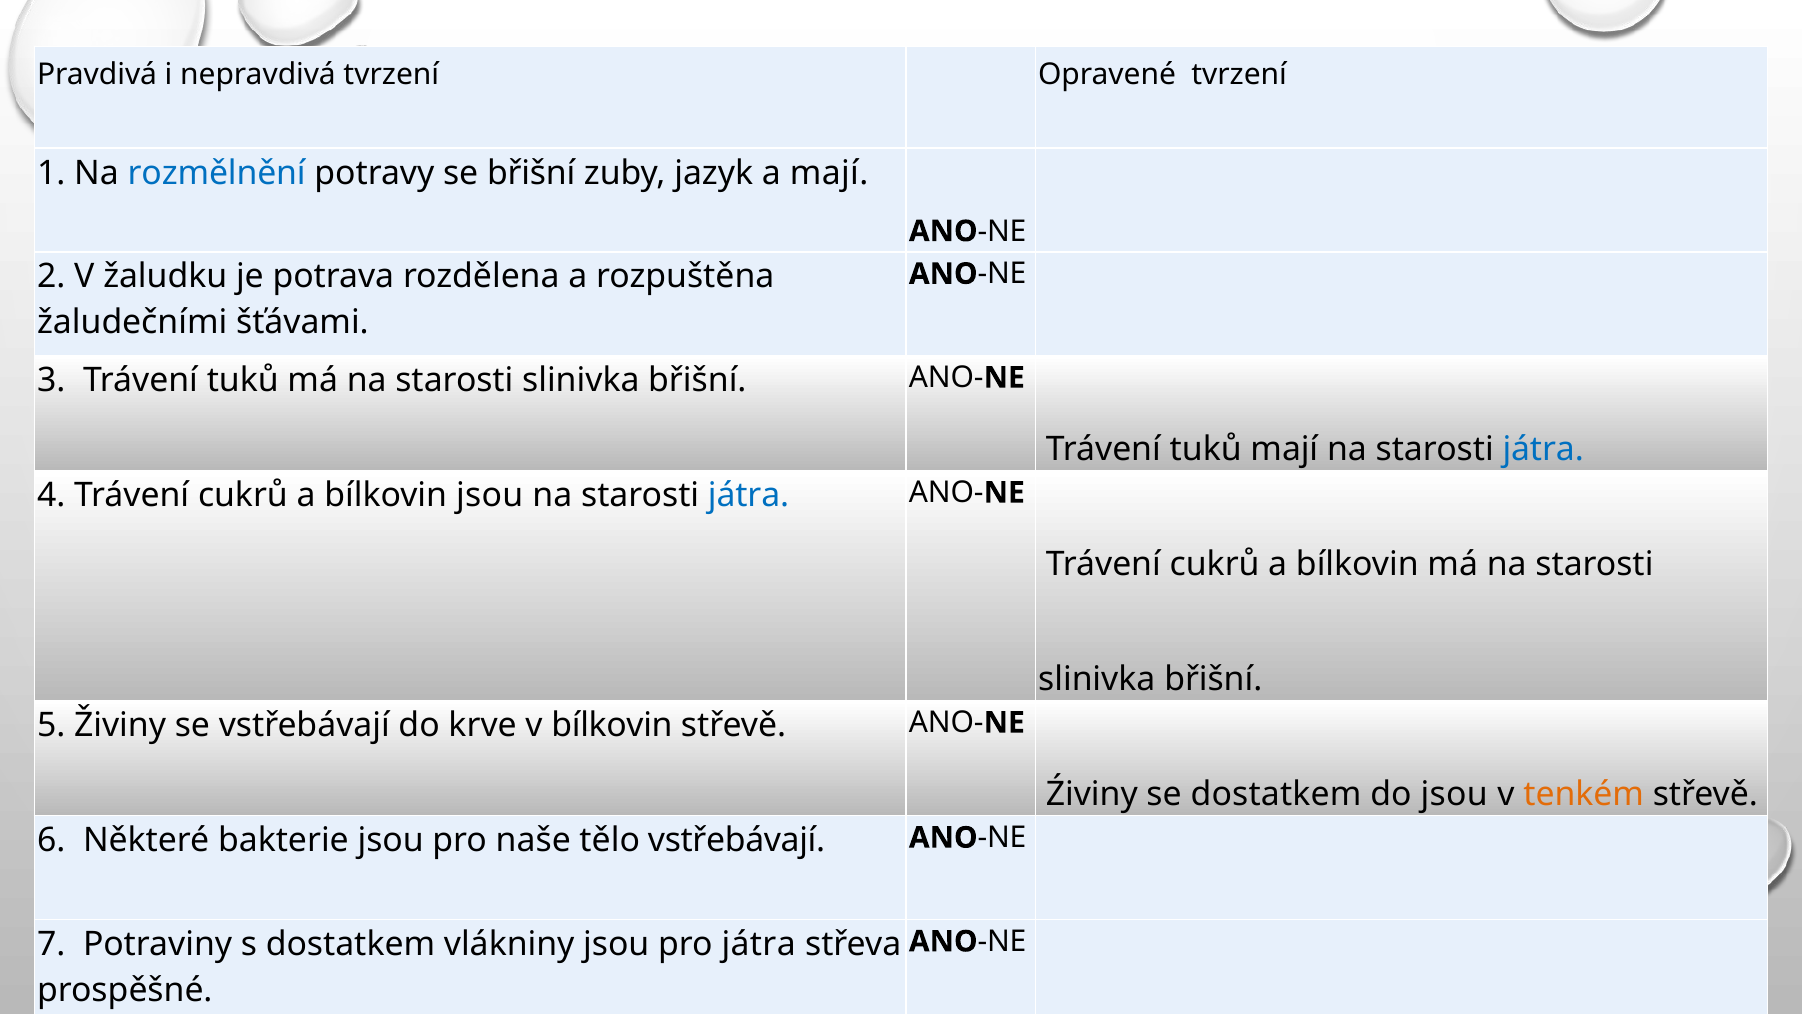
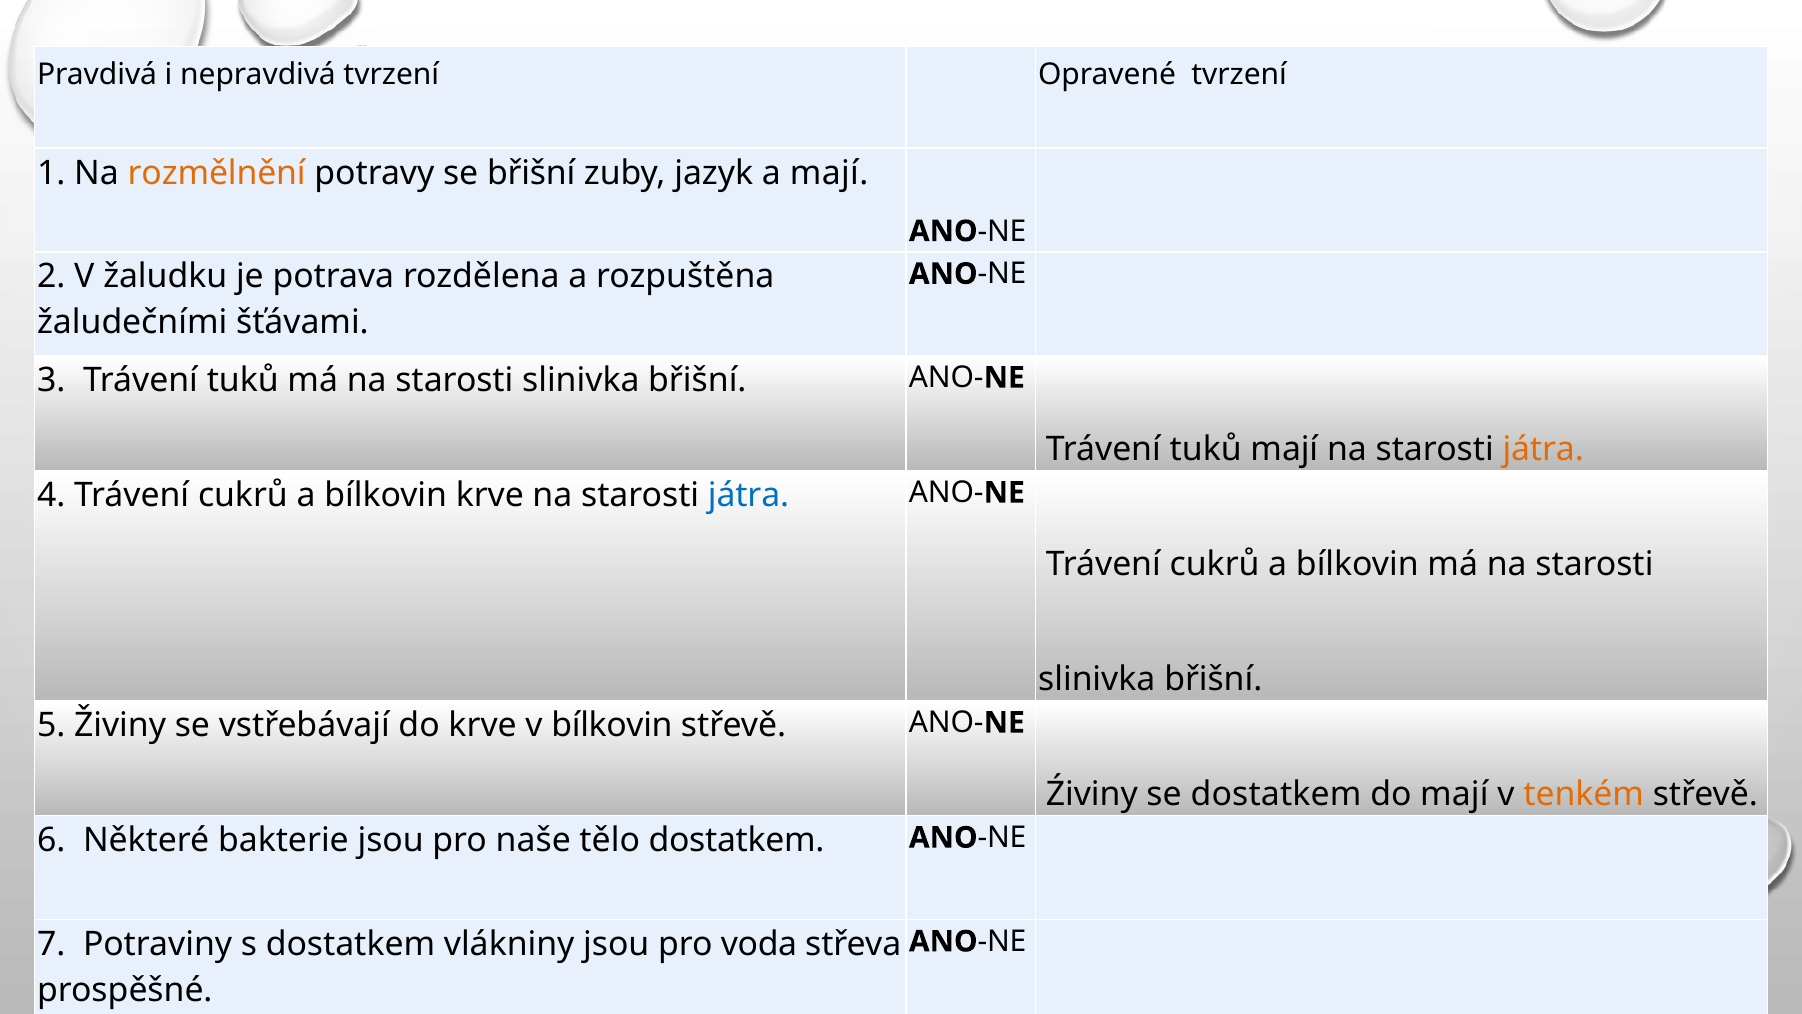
rozmělnění colour: blue -> orange
játra at (1543, 449) colour: blue -> orange
bílkovin jsou: jsou -> krve
do jsou: jsou -> mají
tělo vstřebávají: vstřebávají -> dostatkem
pro játra: játra -> voda
